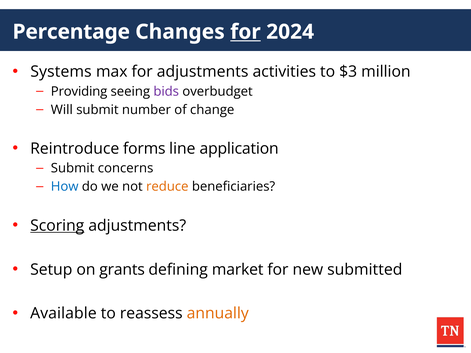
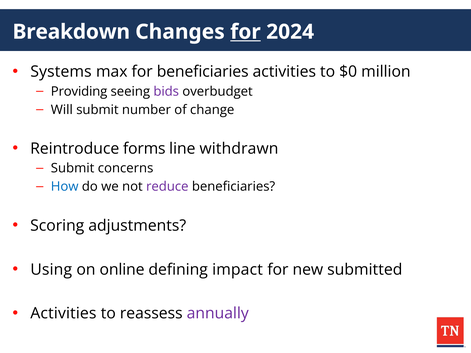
Percentage: Percentage -> Breakdown
for adjustments: adjustments -> beneficiaries
$3: $3 -> $0
application: application -> withdrawn
reduce colour: orange -> purple
Scoring underline: present -> none
Setup: Setup -> Using
grants: grants -> online
market: market -> impact
Available at (63, 314): Available -> Activities
annually colour: orange -> purple
